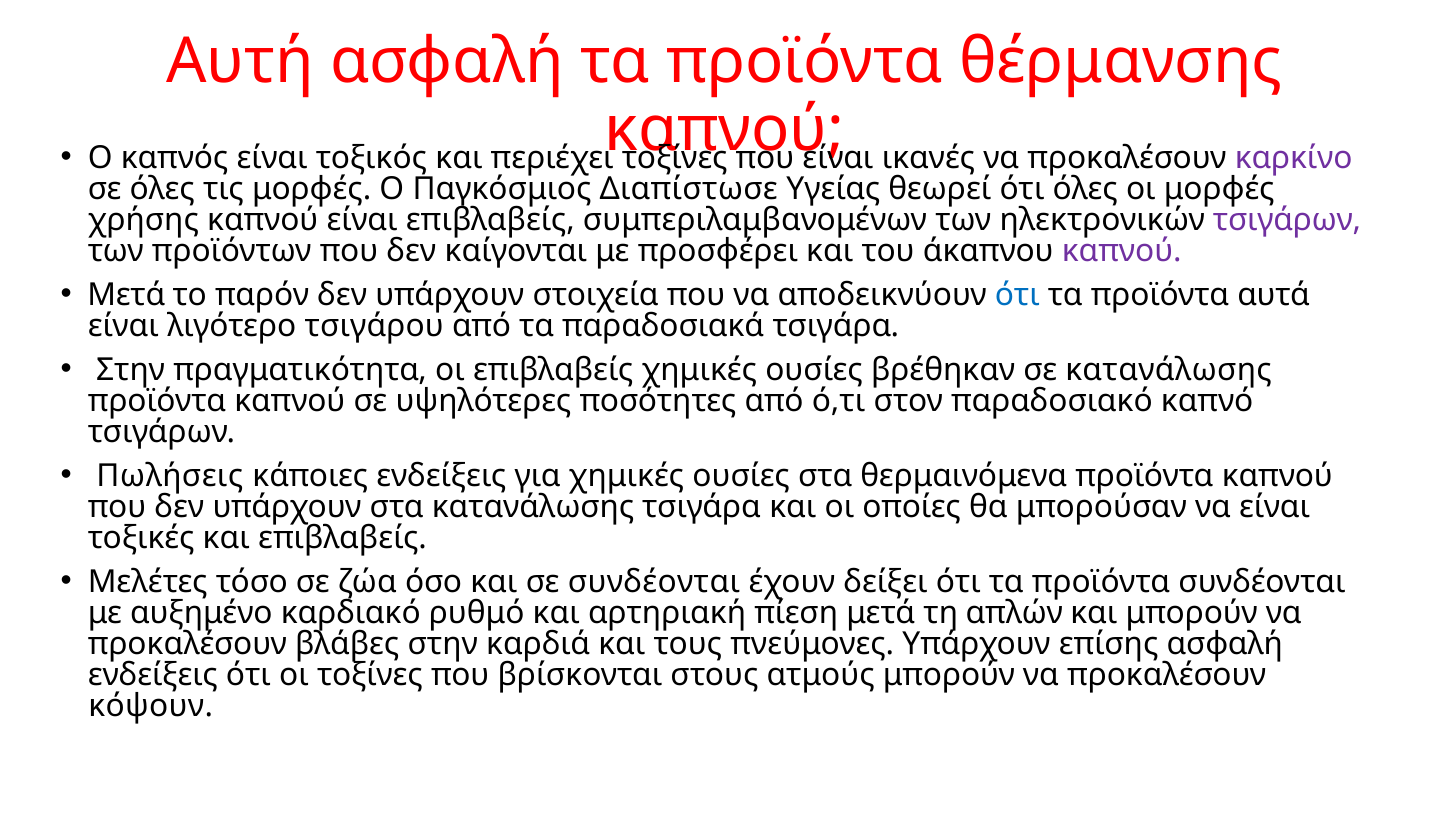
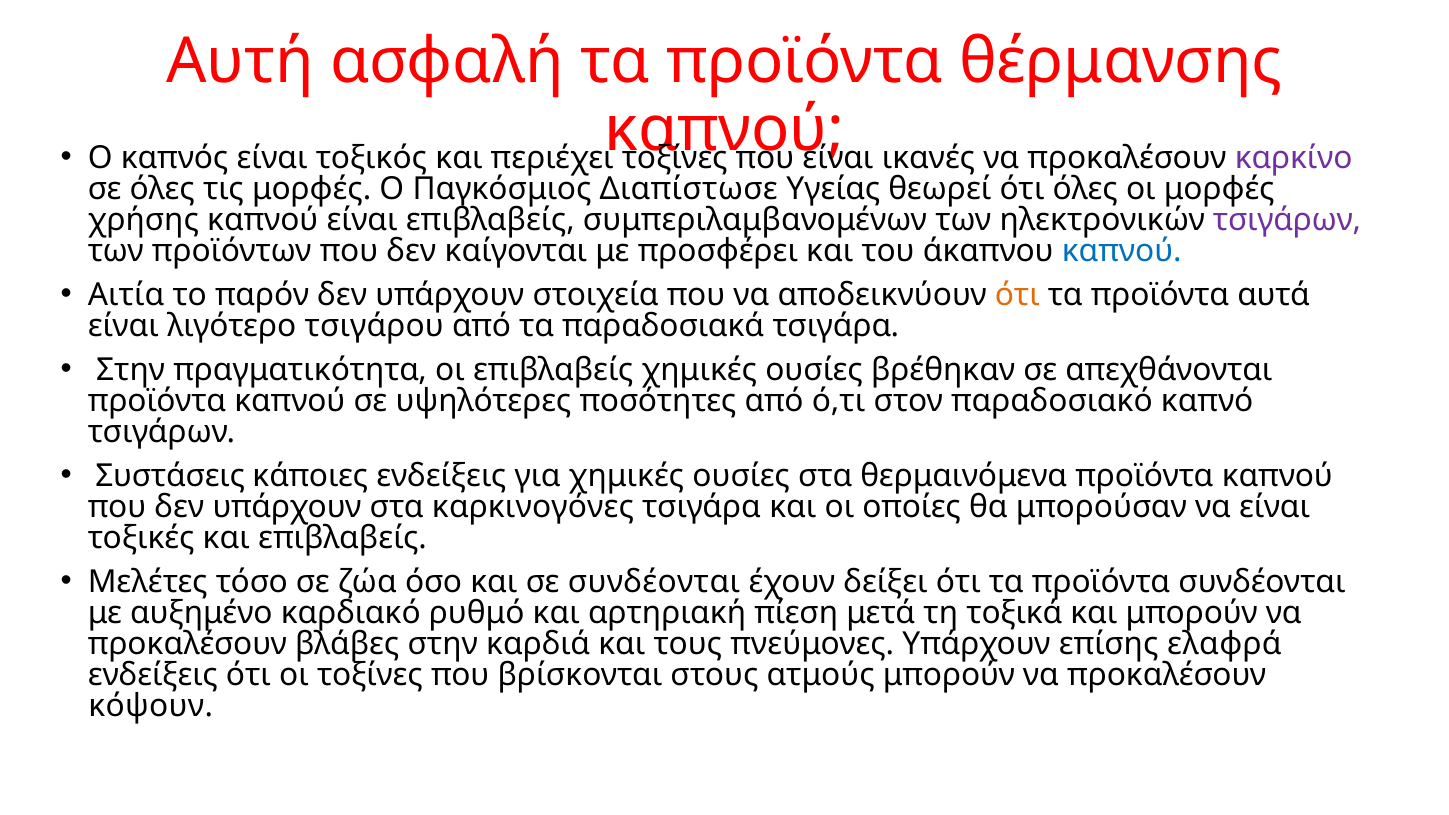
καπνού at (1122, 251) colour: purple -> blue
Μετά at (126, 295): Μετά -> Αιτία
ότι at (1017, 295) colour: blue -> orange
σε κατανάλωσης: κατανάλωσης -> απεχθάνονται
Πωλήσεις: Πωλήσεις -> Συστάσεις
στα κατανάλωσης: κατανάλωσης -> καρκινογόνες
απλών: απλών -> τοξικά
επίσης ασφαλή: ασφαλή -> ελαφρά
